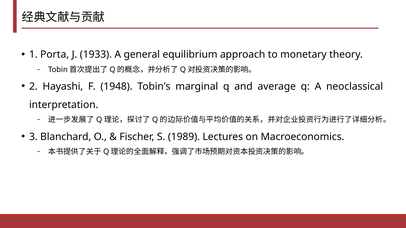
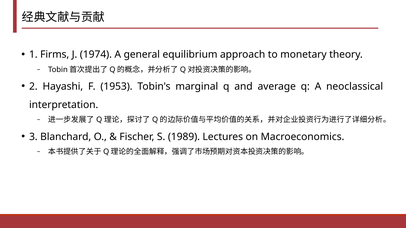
Porta: Porta -> Firms
1933: 1933 -> 1974
1948: 1948 -> 1953
